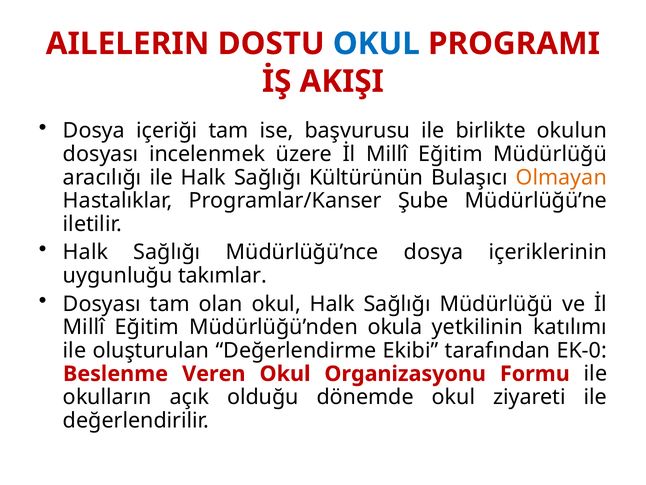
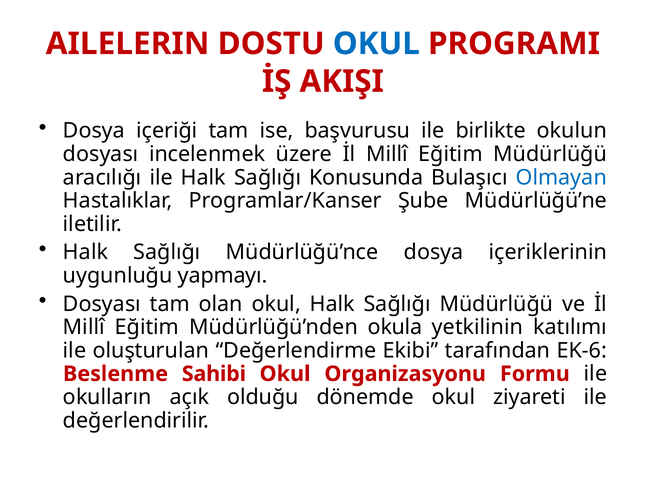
Kültürünün: Kültürünün -> Konusunda
Olmayan colour: orange -> blue
takımlar: takımlar -> yapmayı
EK-0: EK-0 -> EK-6
Veren: Veren -> Sahibi
